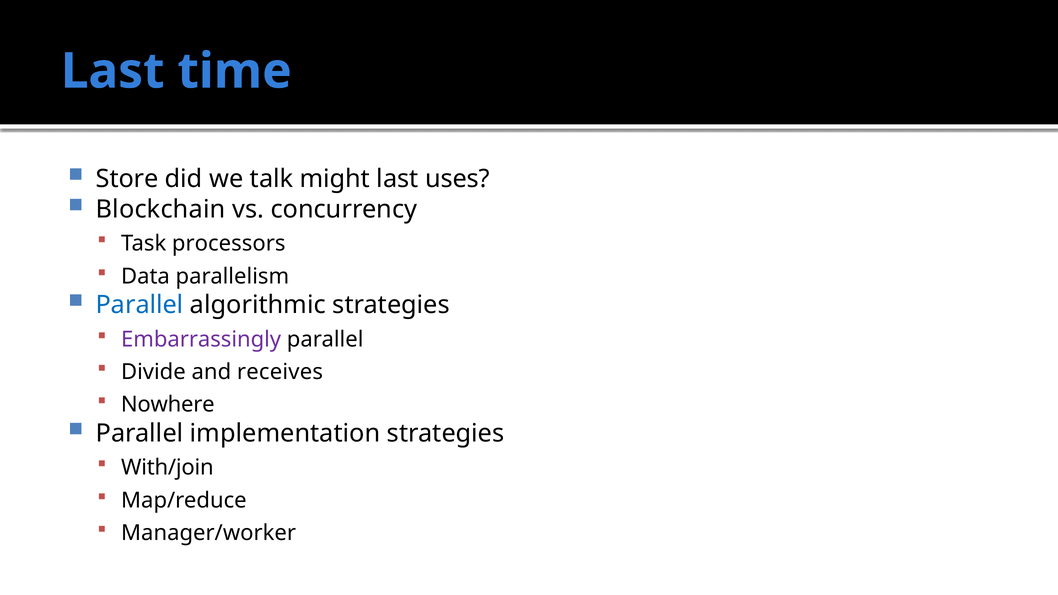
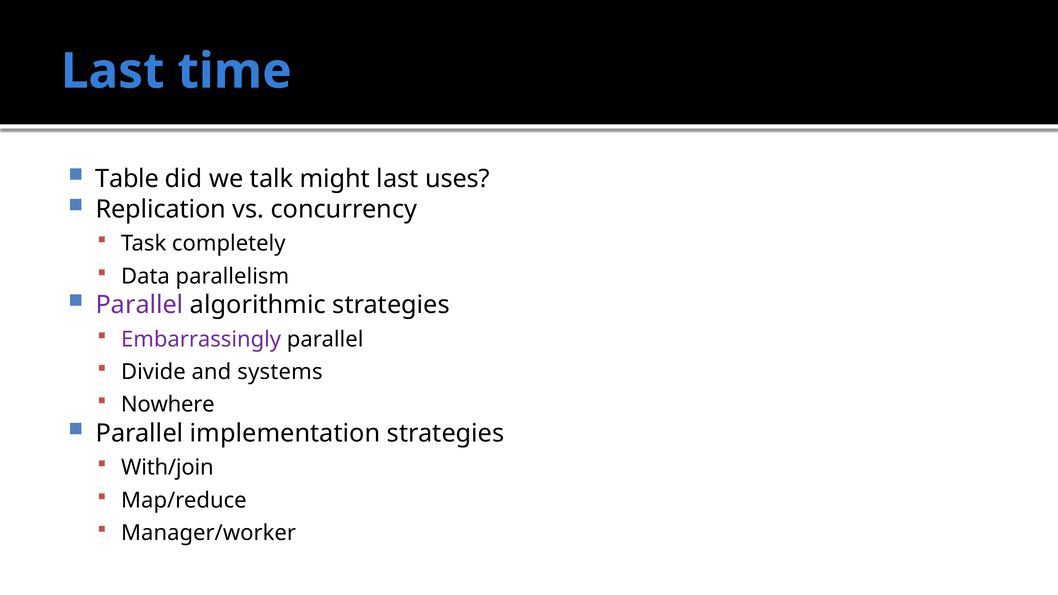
Store: Store -> Table
Blockchain: Blockchain -> Replication
processors: processors -> completely
Parallel at (140, 305) colour: blue -> purple
receives: receives -> systems
